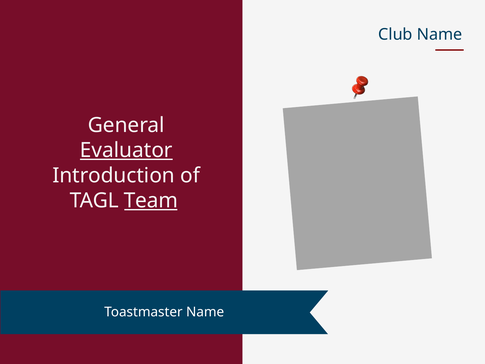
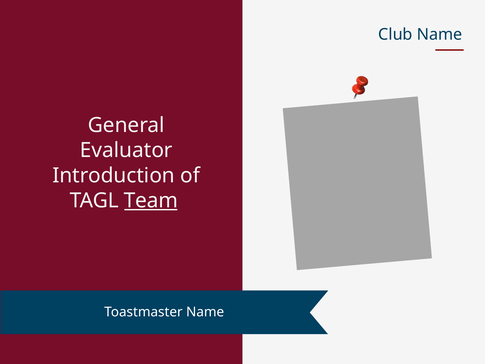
Evaluator underline: present -> none
